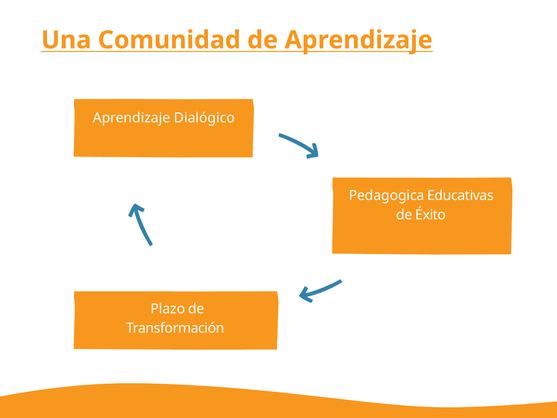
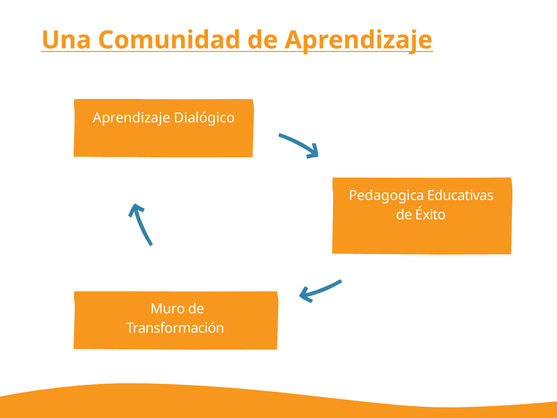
Plazo: Plazo -> Muro
